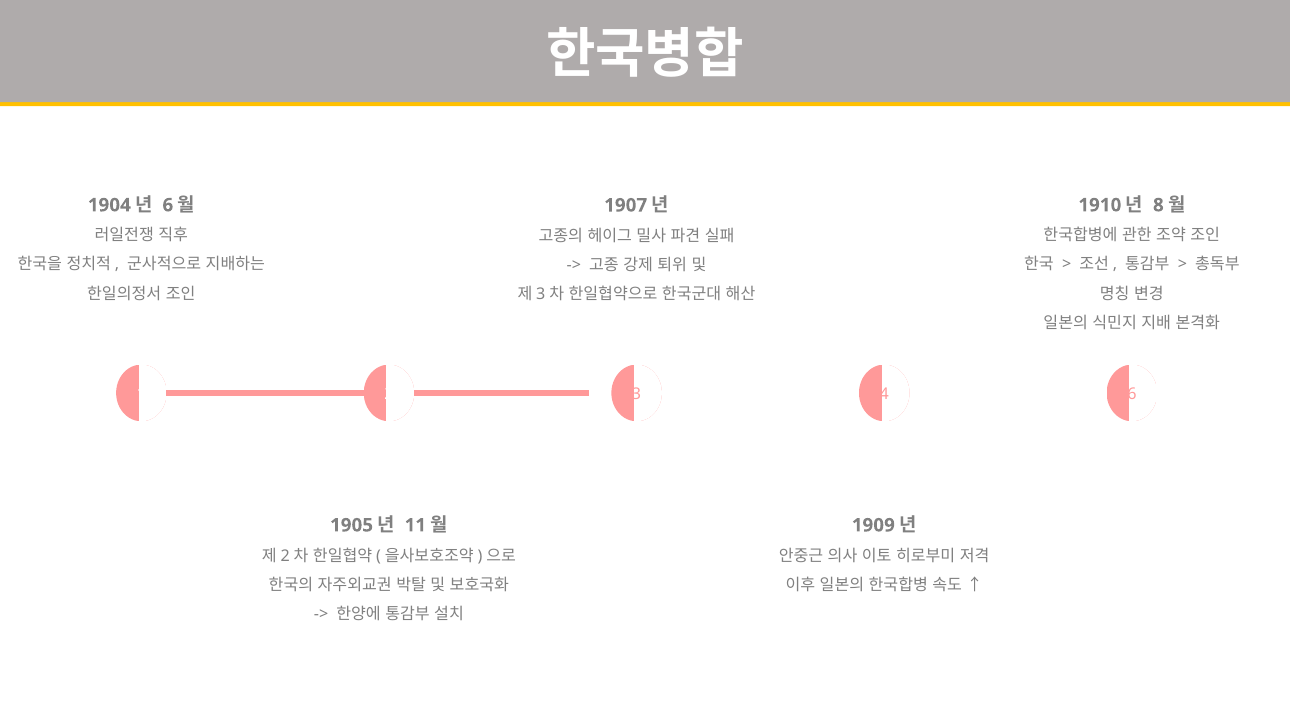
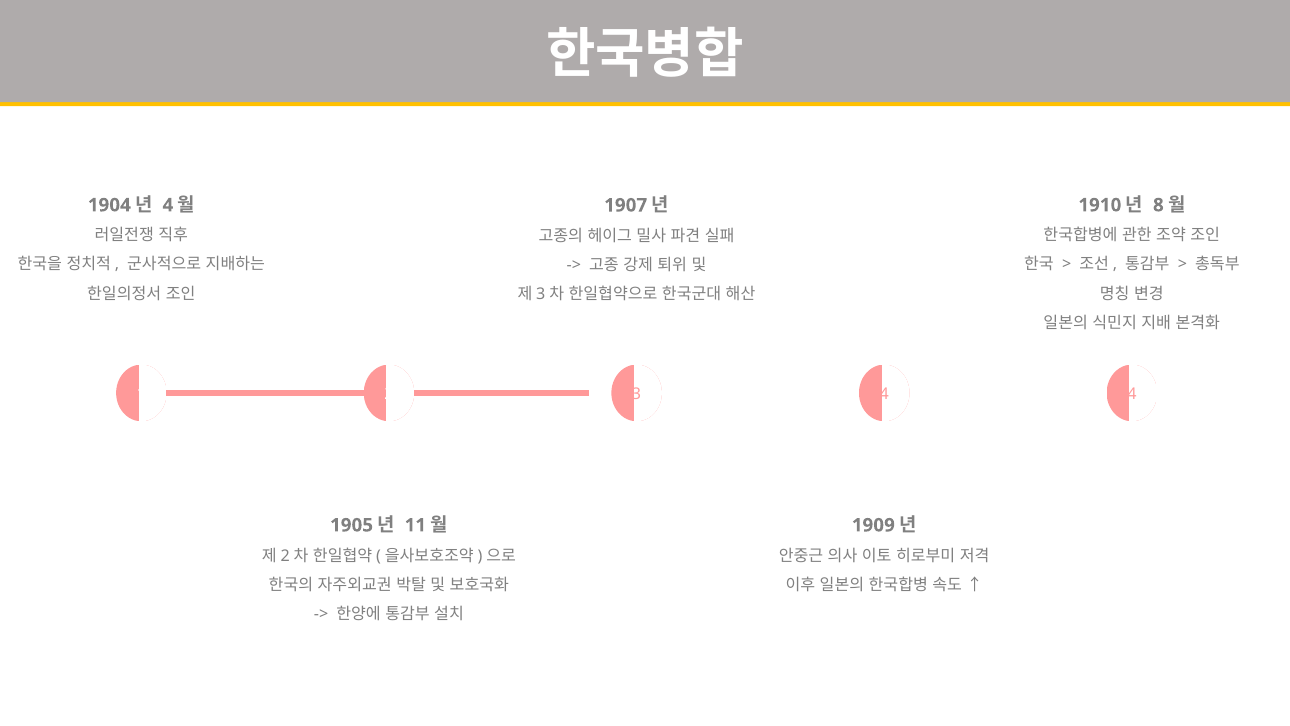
6 at (168, 205): 6 -> 4
4 6: 6 -> 4
